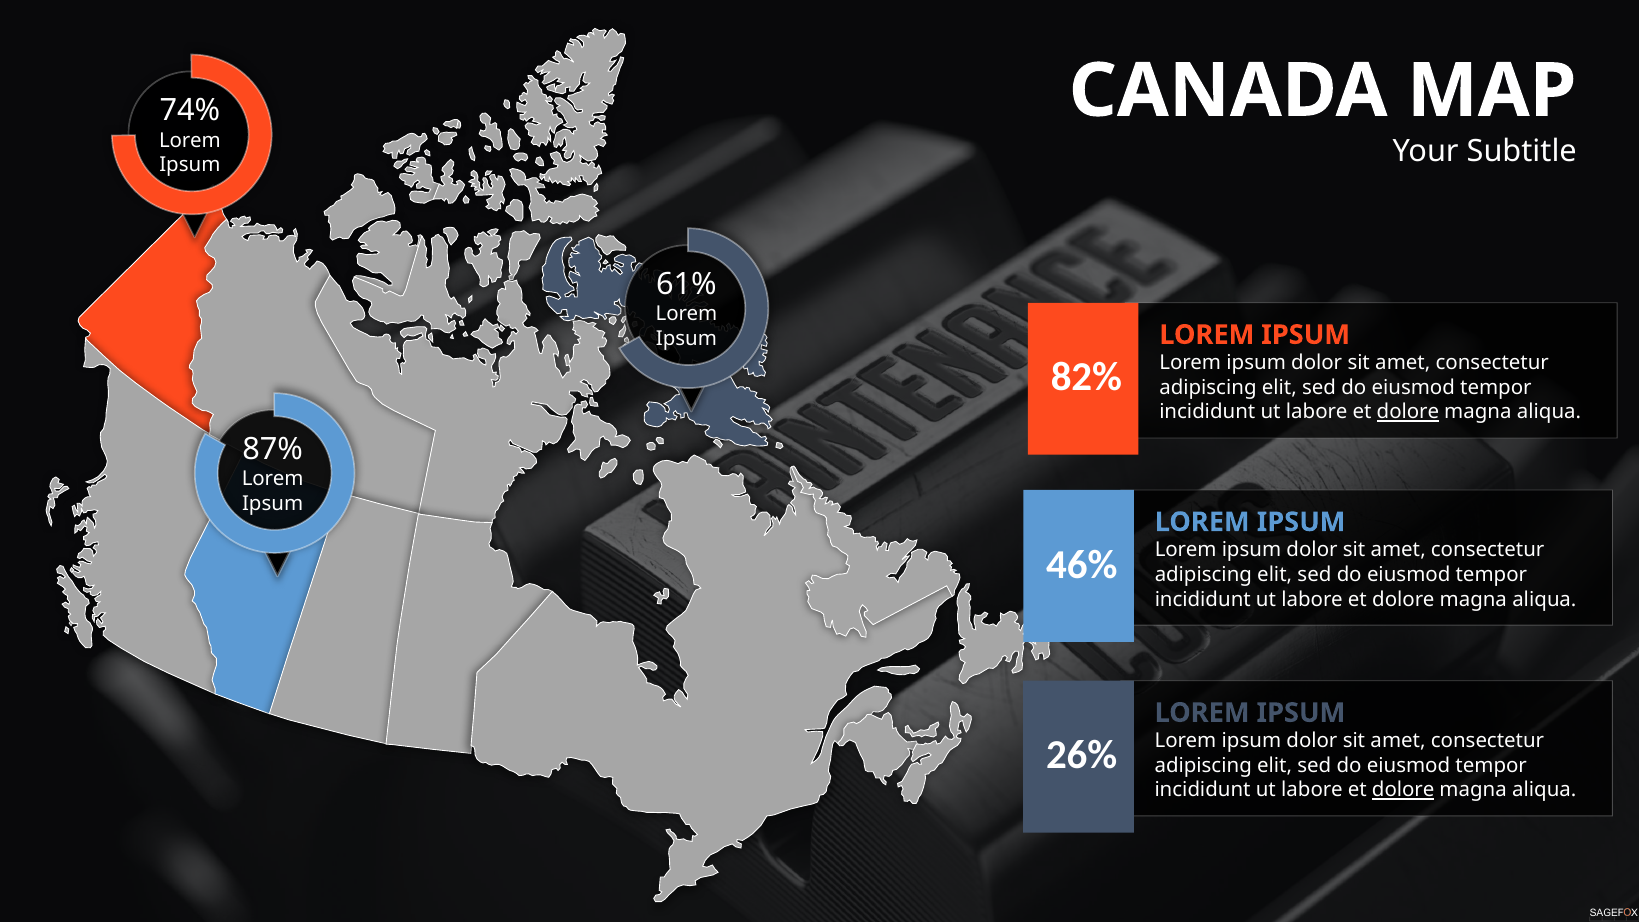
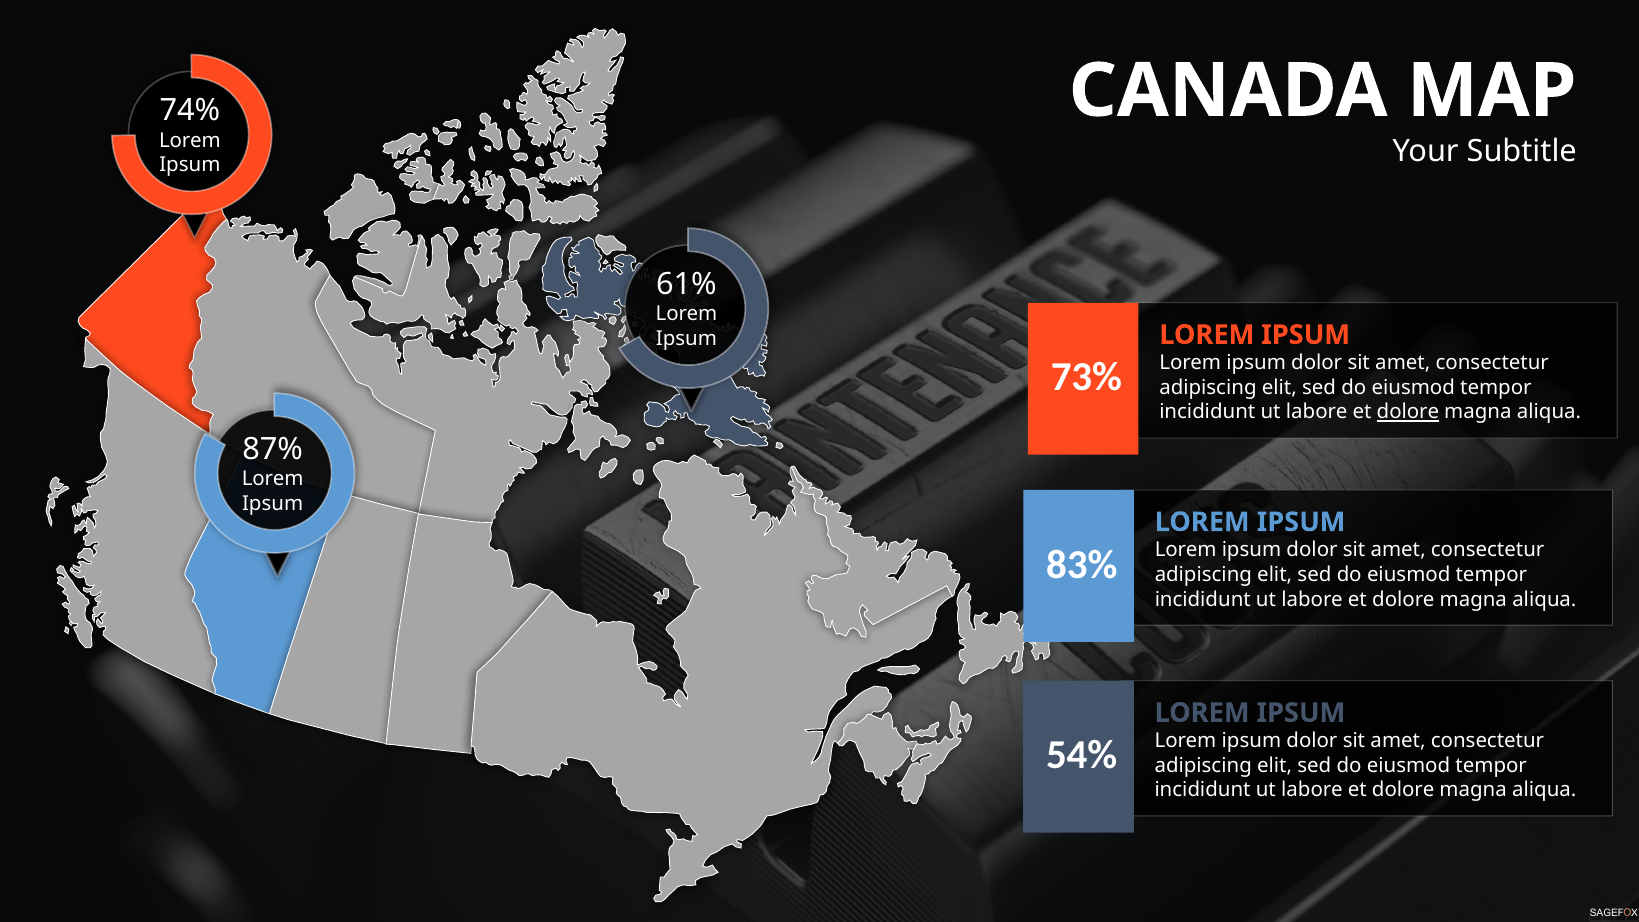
82%: 82% -> 73%
46%: 46% -> 83%
26%: 26% -> 54%
dolore at (1403, 790) underline: present -> none
